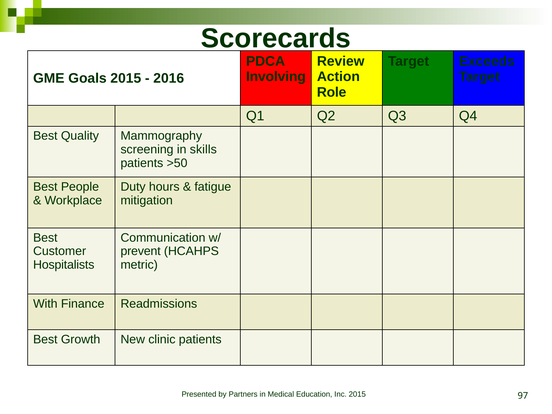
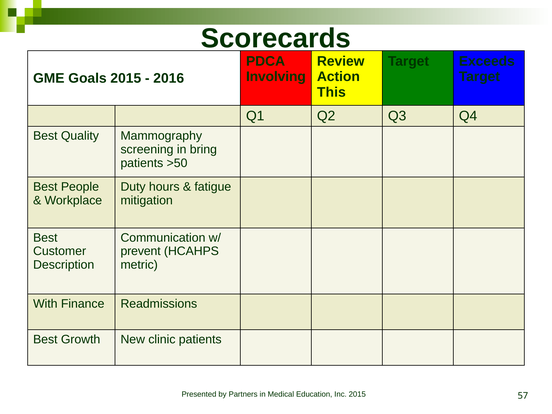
Role: Role -> This
skills: skills -> bring
Hospitalists: Hospitalists -> Description
97: 97 -> 57
